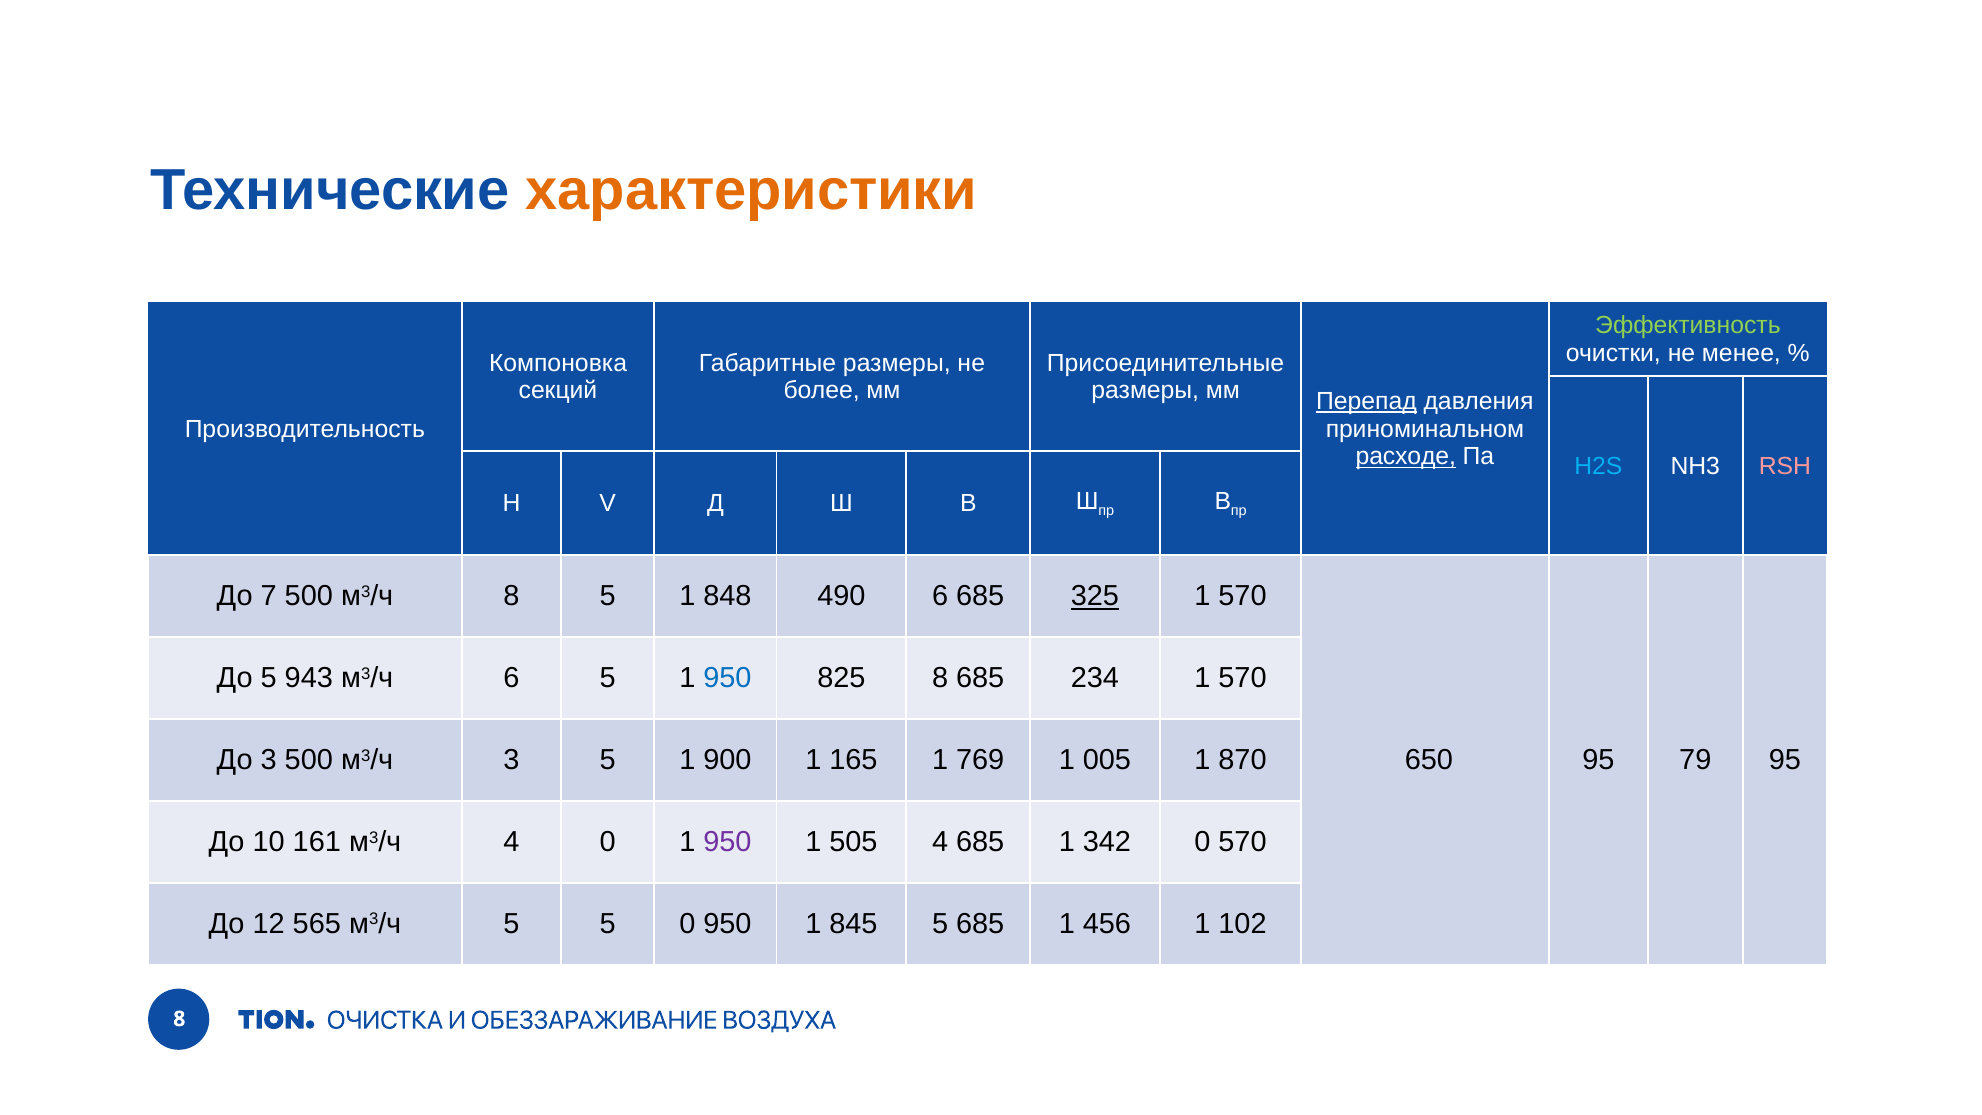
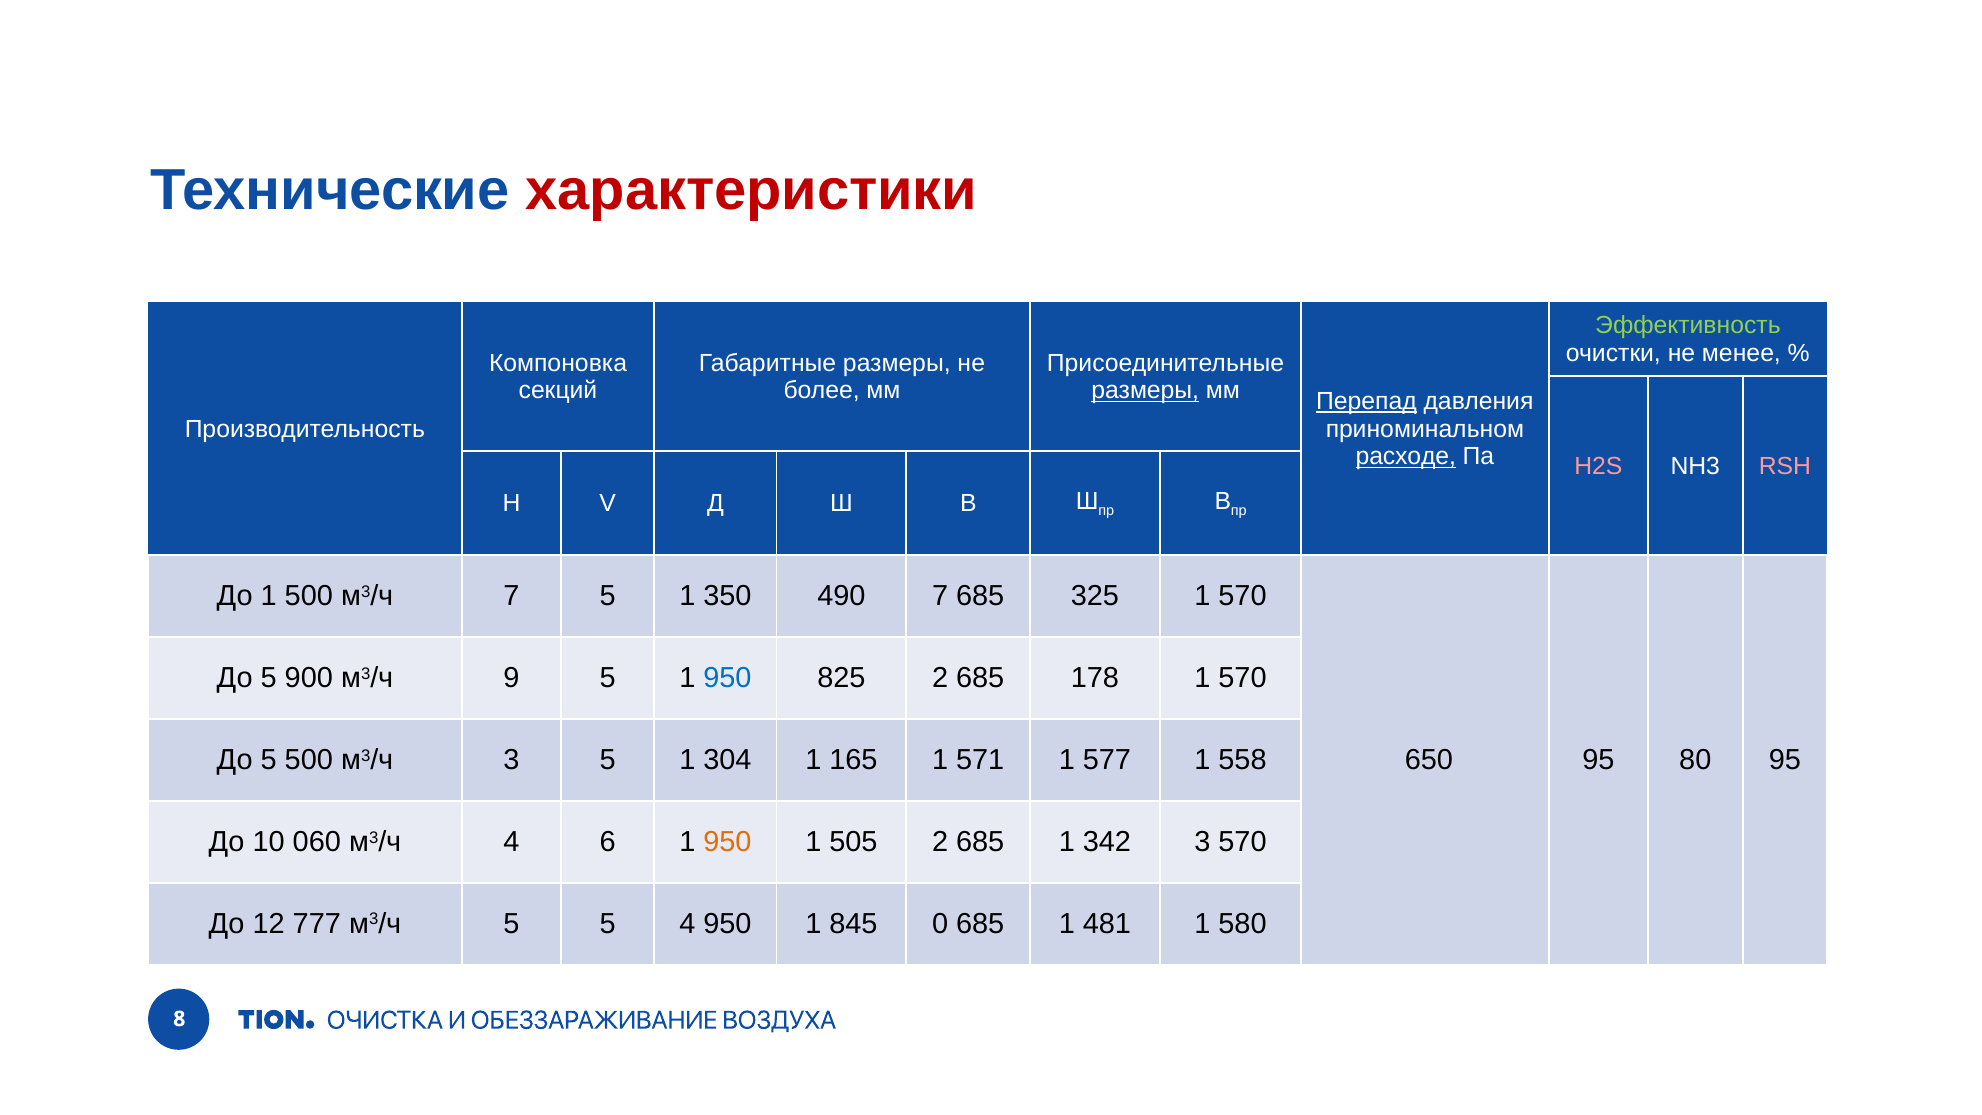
характеристики colour: orange -> red
размеры at (1145, 391) underline: none -> present
H2S colour: light blue -> pink
До 7: 7 -> 1
м3/ч 8: 8 -> 7
848: 848 -> 350
490 6: 6 -> 7
325 underline: present -> none
943: 943 -> 900
м3/ч 6: 6 -> 9
825 8: 8 -> 2
234: 234 -> 178
3 at (269, 760): 3 -> 5
900: 900 -> 304
769: 769 -> 571
005: 005 -> 577
870: 870 -> 558
79: 79 -> 80
161: 161 -> 060
4 0: 0 -> 6
950 at (727, 842) colour: purple -> orange
505 4: 4 -> 2
342 0: 0 -> 3
565: 565 -> 777
5 0: 0 -> 4
845 5: 5 -> 0
456: 456 -> 481
102: 102 -> 580
